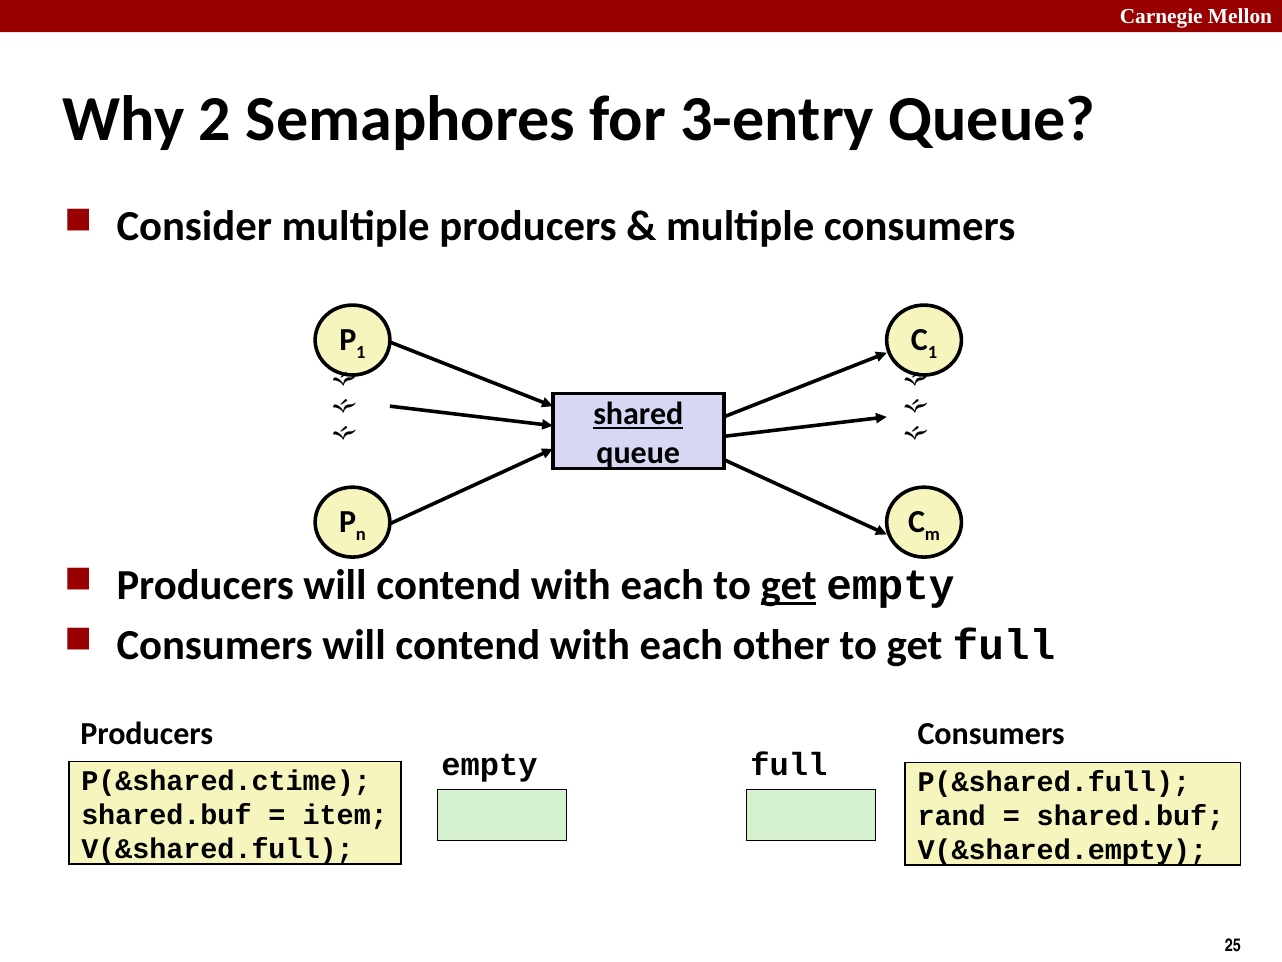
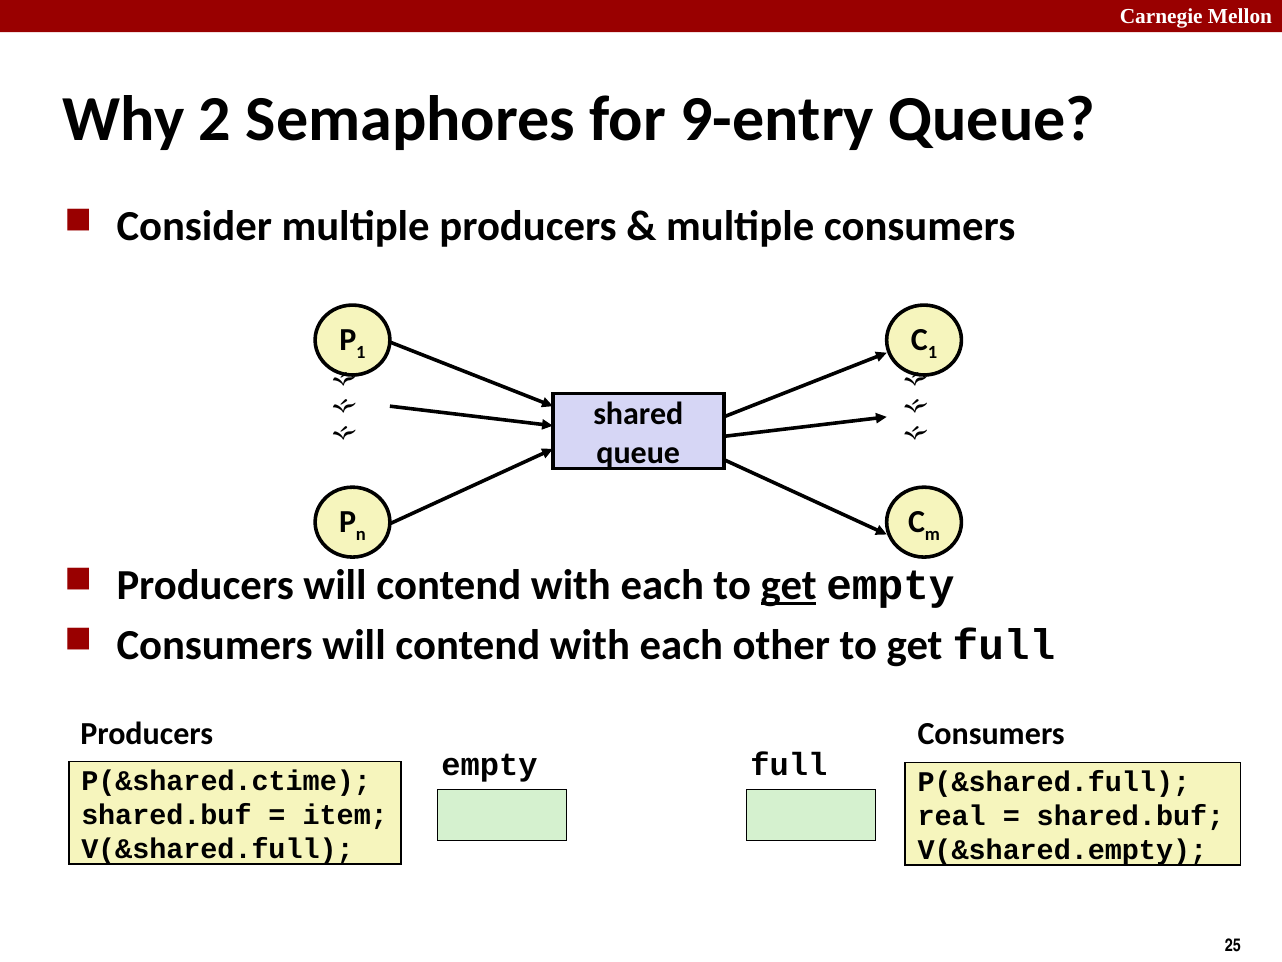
3-entry: 3-entry -> 9-entry
shared underline: present -> none
rand: rand -> real
